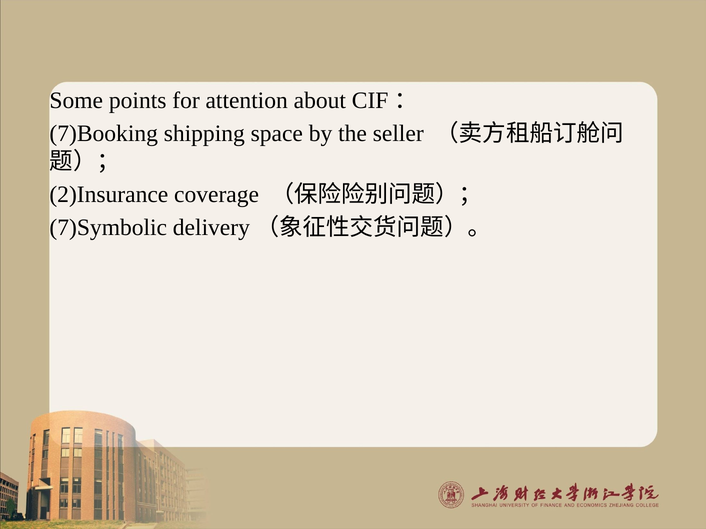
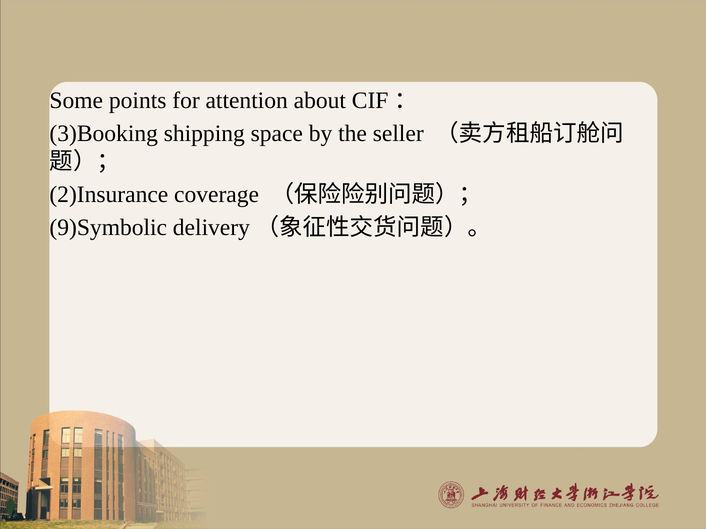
7)Booking: 7)Booking -> 3)Booking
7)Symbolic: 7)Symbolic -> 9)Symbolic
